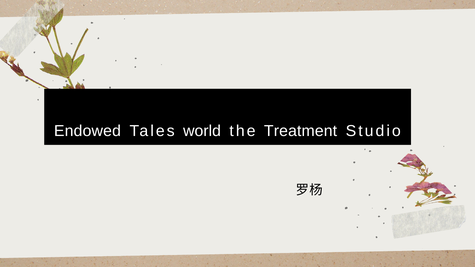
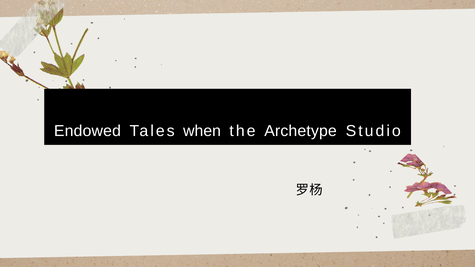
world: world -> when
Treatment: Treatment -> Archetype
